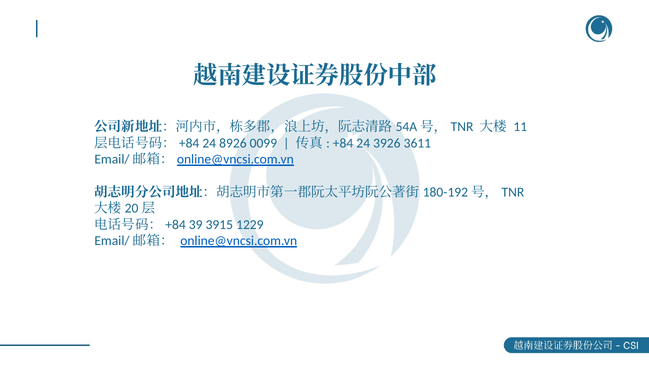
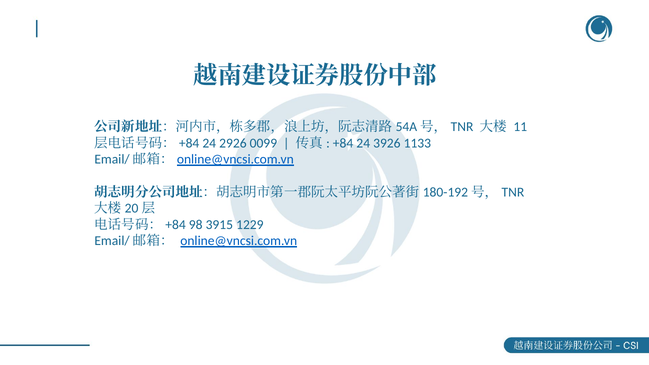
8926: 8926 -> 2926
3611: 3611 -> 1133
39: 39 -> 98
